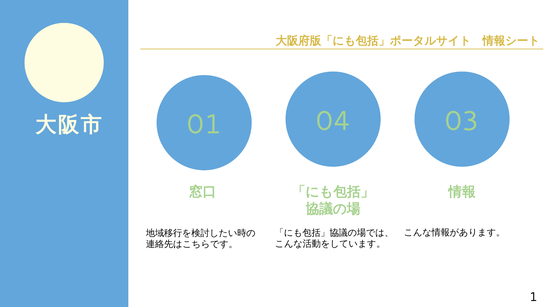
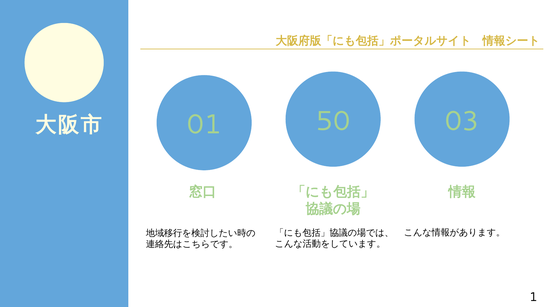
04: 04 -> 50
